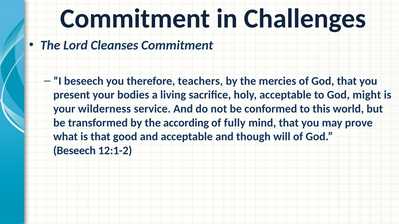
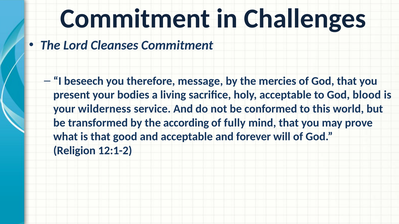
teachers: teachers -> message
might: might -> blood
though: though -> forever
Beseech at (74, 151): Beseech -> Religion
